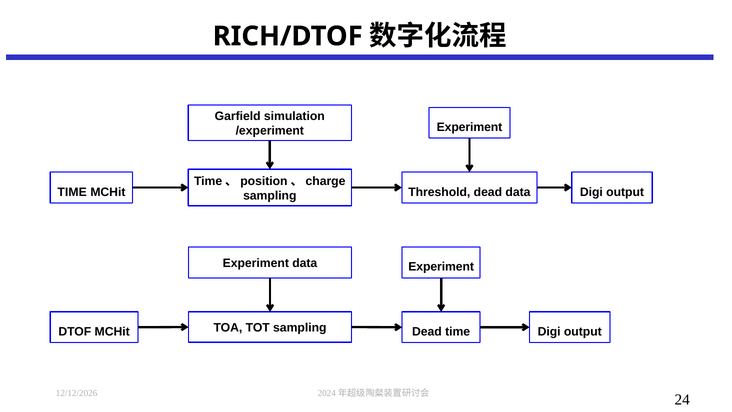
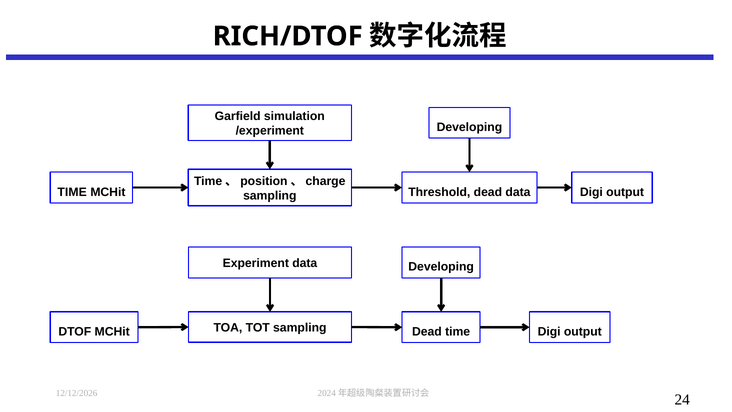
Experiment at (469, 127): Experiment -> Developing
Experiment at (441, 267): Experiment -> Developing
